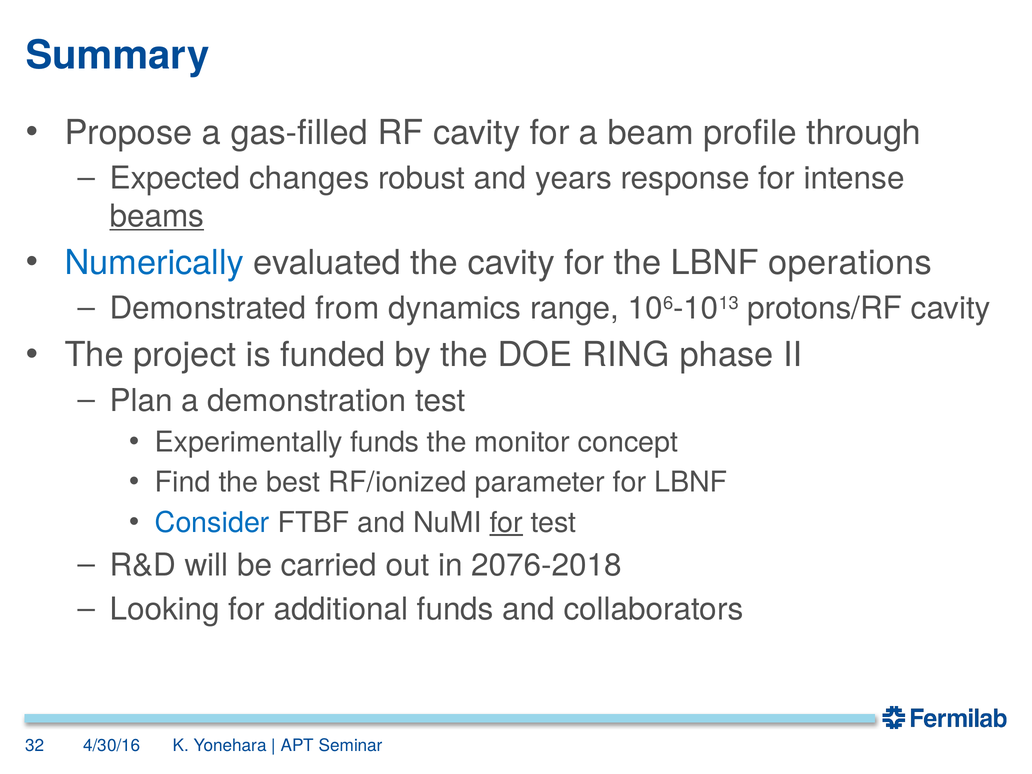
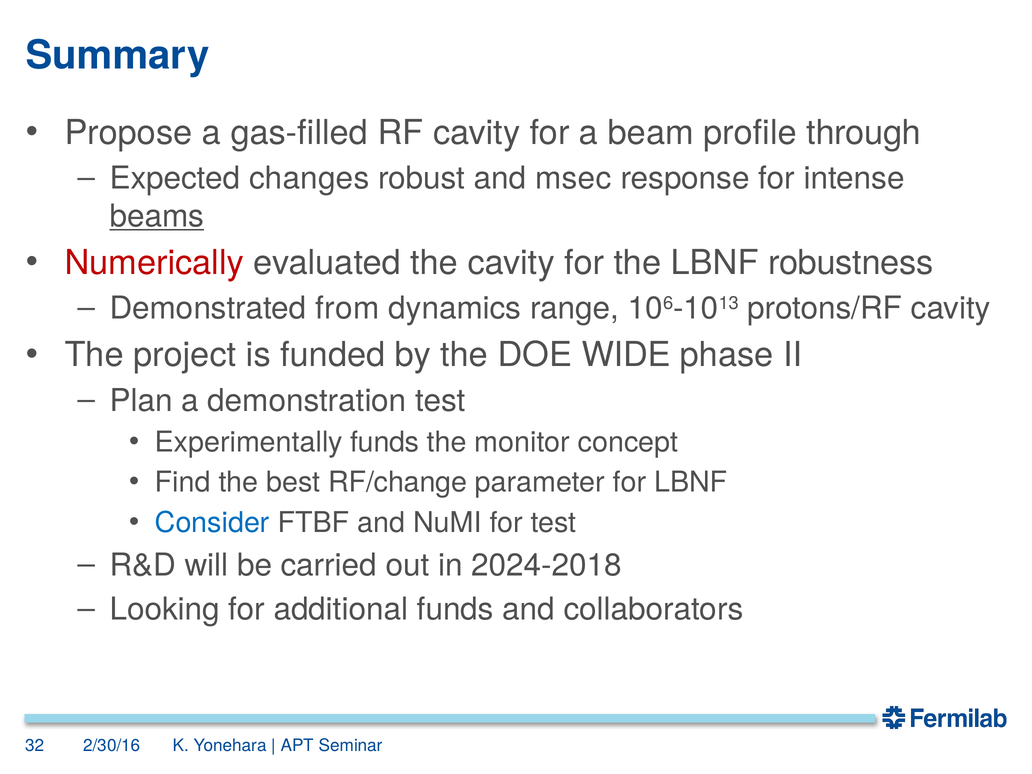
years: years -> msec
Numerically colour: blue -> red
operations: operations -> robustness
RING: RING -> WIDE
RF/ionized: RF/ionized -> RF/change
for at (506, 523) underline: present -> none
2076-2018: 2076-2018 -> 2024-2018
4/30/16: 4/30/16 -> 2/30/16
